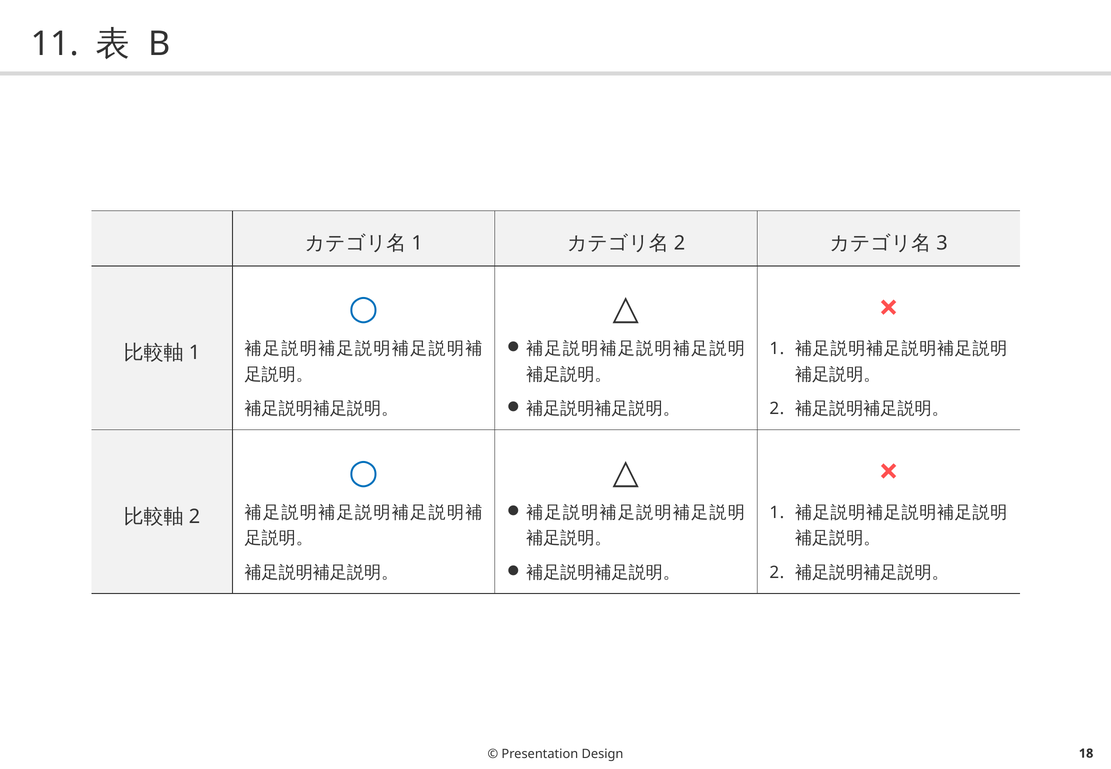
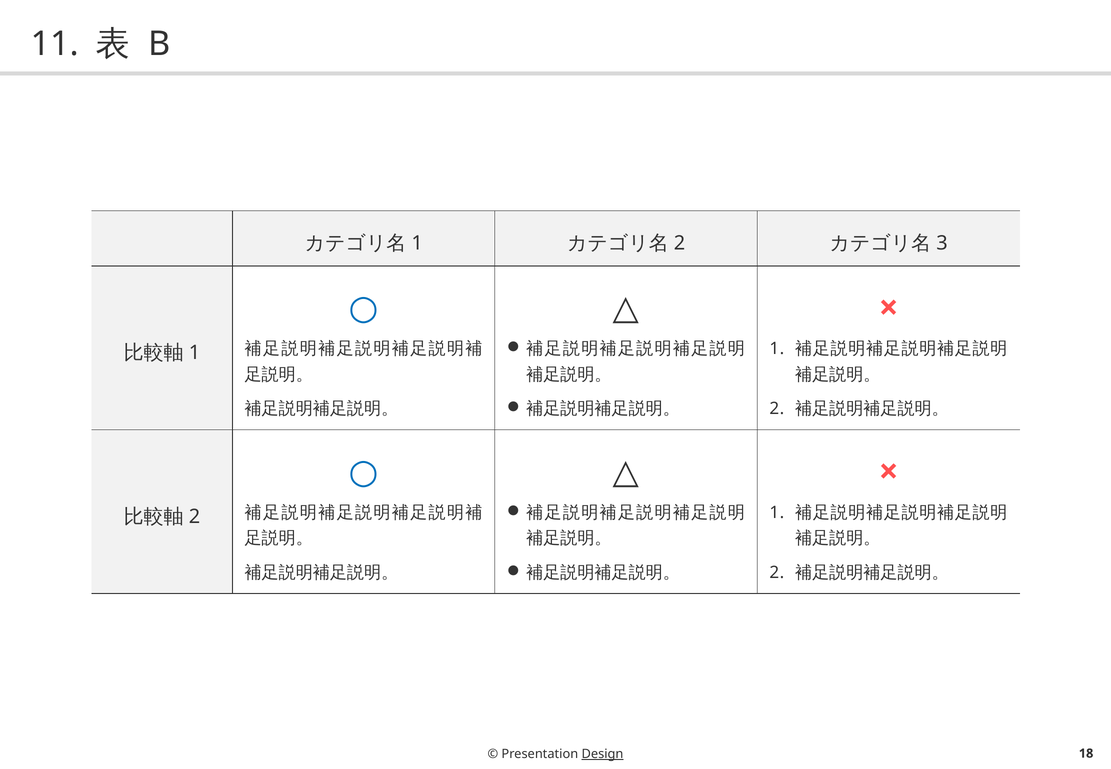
Design underline: none -> present
